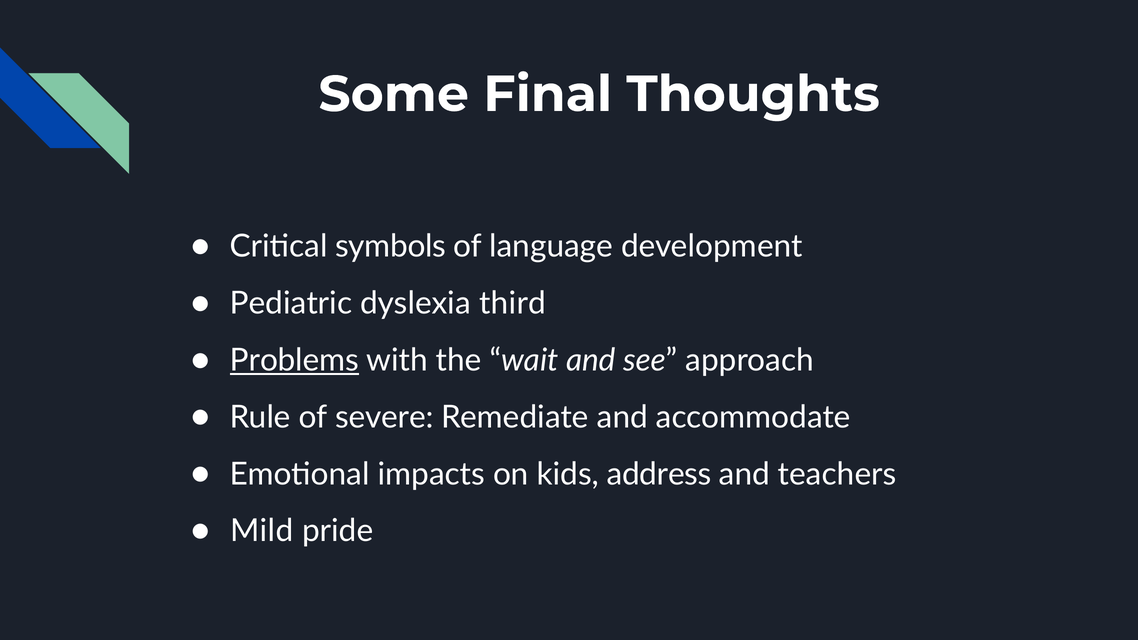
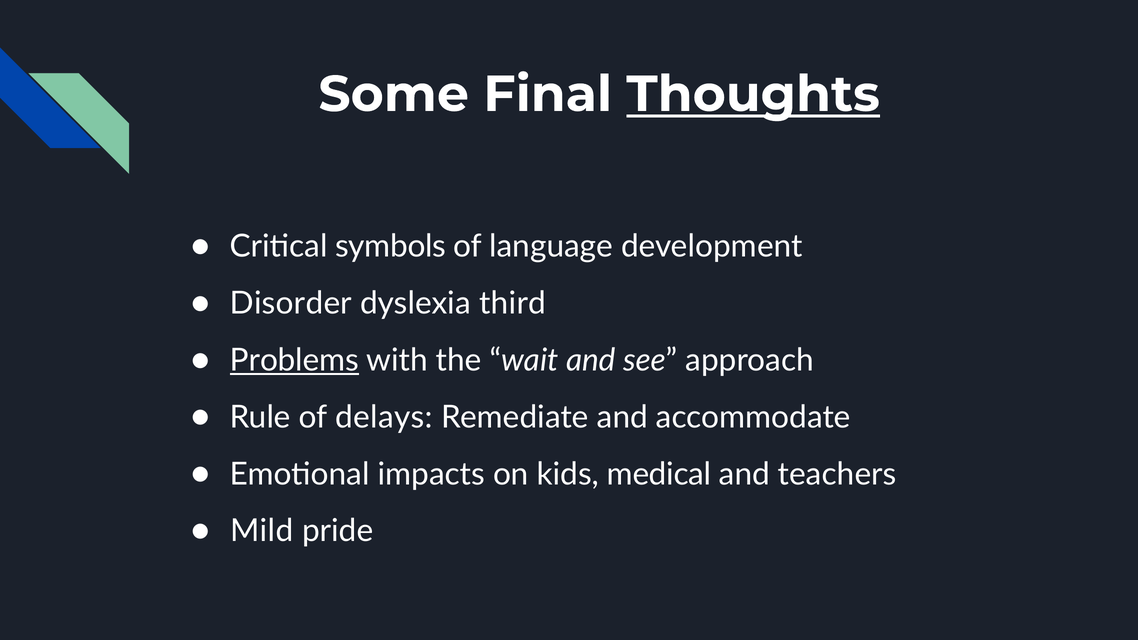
Thoughts underline: none -> present
Pediatric: Pediatric -> Disorder
severe: severe -> delays
address: address -> medical
